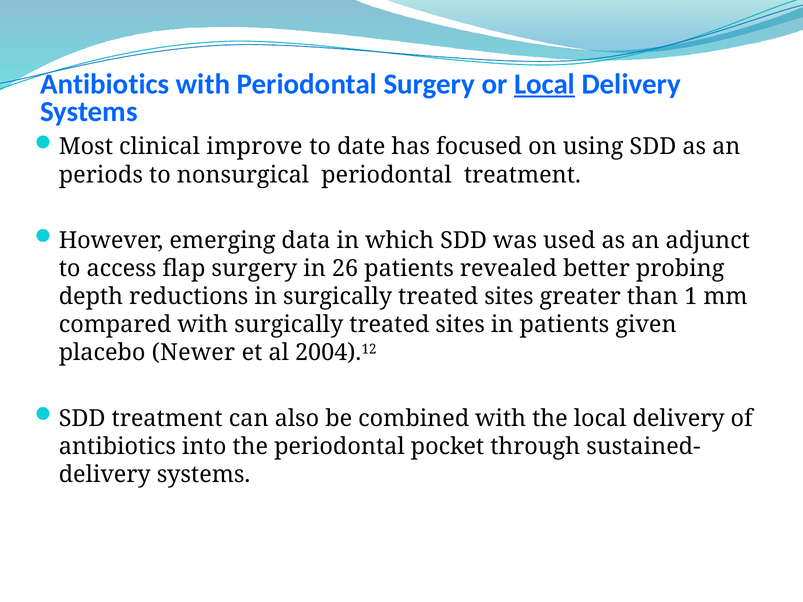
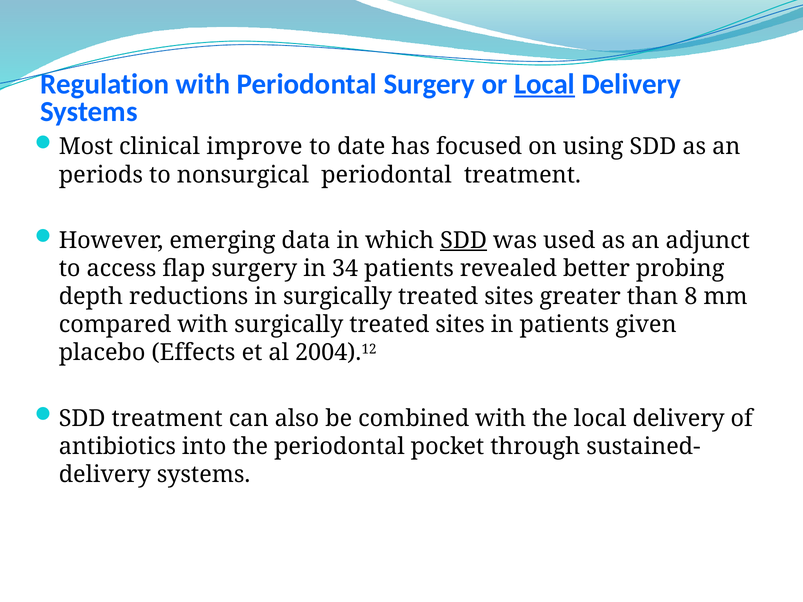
Antibiotics at (105, 84): Antibiotics -> Regulation
SDD at (464, 240) underline: none -> present
26: 26 -> 34
1: 1 -> 8
Newer: Newer -> Effects
